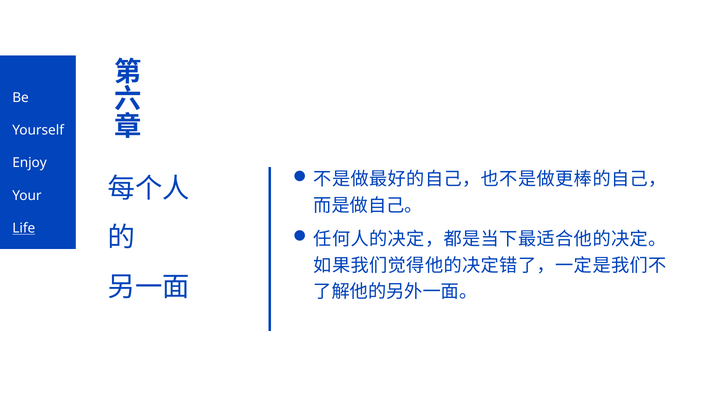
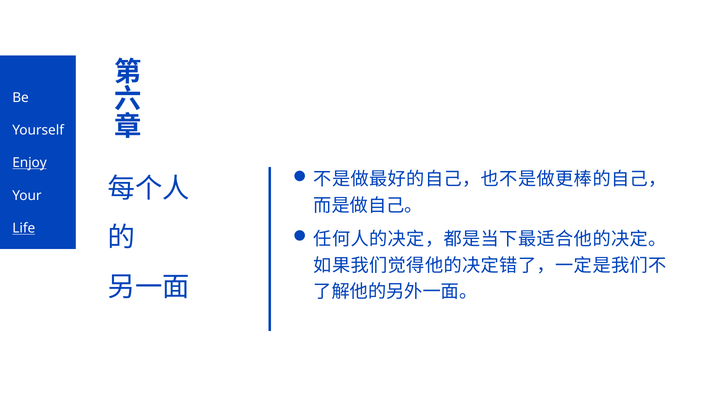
Enjoy underline: none -> present
